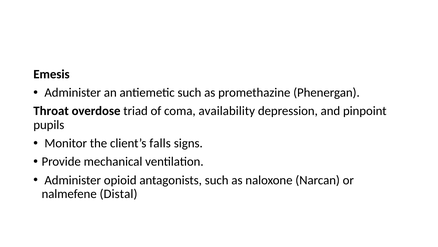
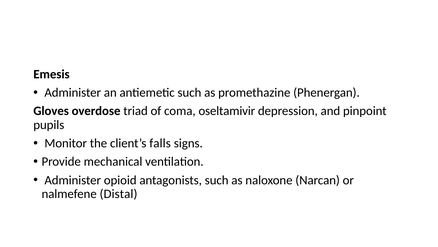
Throat: Throat -> Gloves
availability: availability -> oseltamivir
